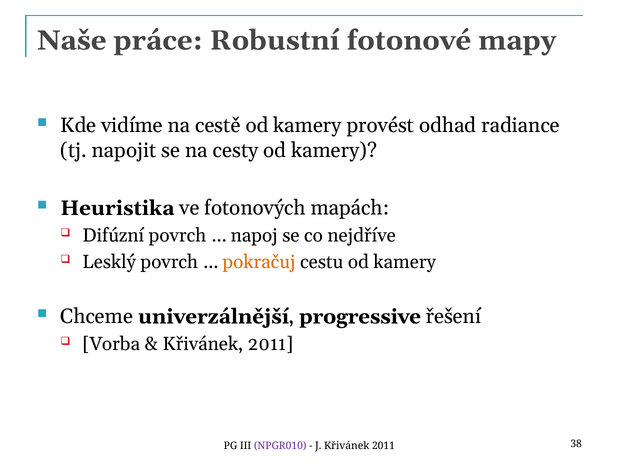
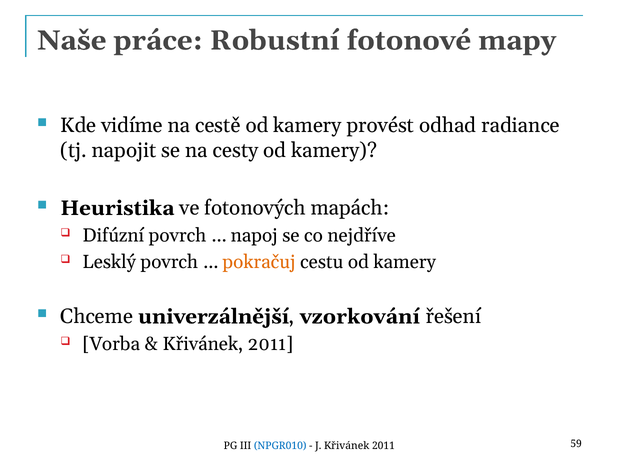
progressive: progressive -> vzorkování
NPGR010 colour: purple -> blue
38: 38 -> 59
